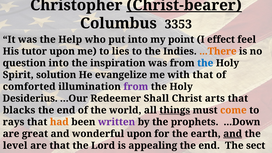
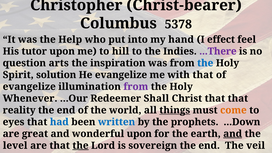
Christ-bearer underline: present -> none
3353: 3353 -> 5378
point: point -> hand
lies: lies -> hill
...There colour: orange -> purple
question into: into -> arts
comforted at (29, 87): comforted -> evangelize
Desiderius: Desiderius -> Whenever
Christ arts: arts -> that
blacks: blacks -> reality
rays: rays -> eyes
had colour: orange -> blue
written colour: purple -> blue
the at (80, 146) underline: none -> present
appealing: appealing -> sovereign
sect: sect -> veil
